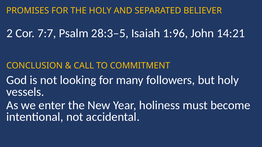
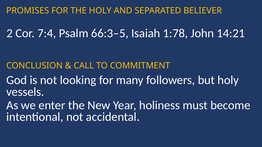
7:7: 7:7 -> 7:4
28:3–5: 28:3–5 -> 66:3–5
1:96: 1:96 -> 1:78
